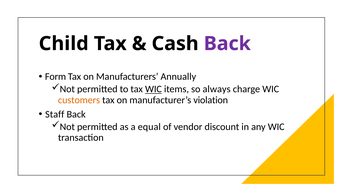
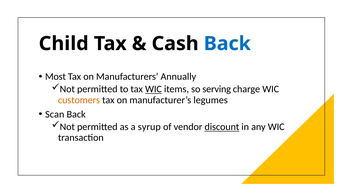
Back at (227, 44) colour: purple -> blue
Form: Form -> Most
always: always -> serving
violation: violation -> legumes
Staff: Staff -> Scan
equal: equal -> syrup
discount underline: none -> present
